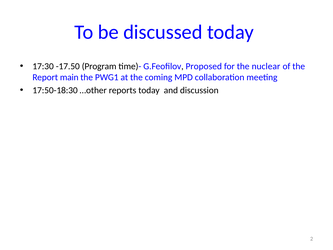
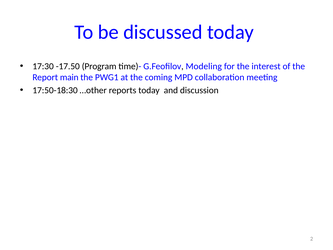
Proposed: Proposed -> Modeling
nuclear: nuclear -> interest
